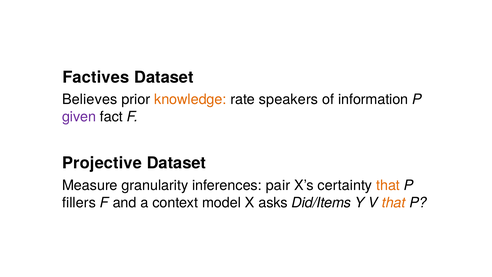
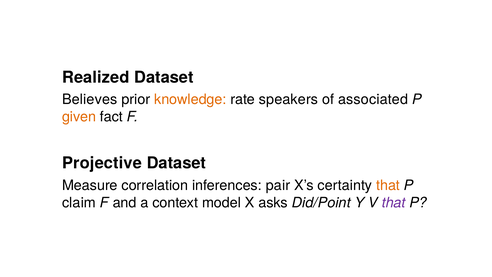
Factives: Factives -> Realized
information: information -> associated
given colour: purple -> orange
granularity: granularity -> correlation
fillers: fillers -> claim
Did/Items: Did/Items -> Did/Point
that at (394, 202) colour: orange -> purple
